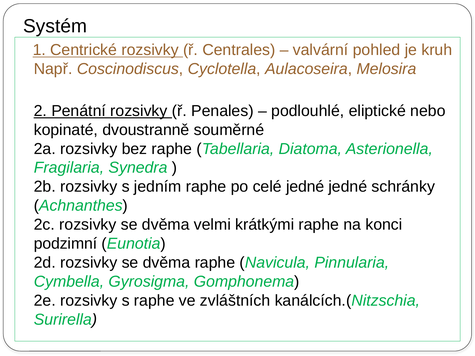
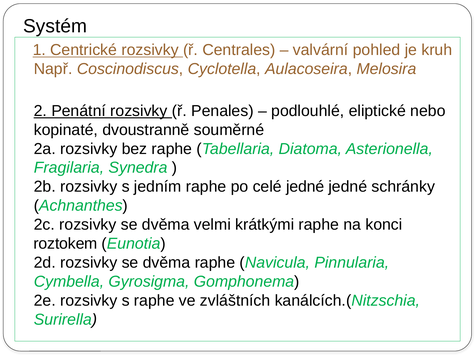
podzimní: podzimní -> roztokem
